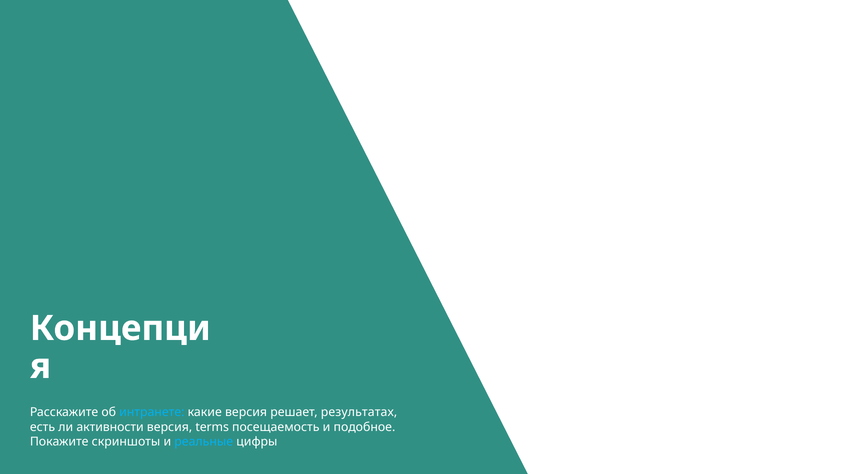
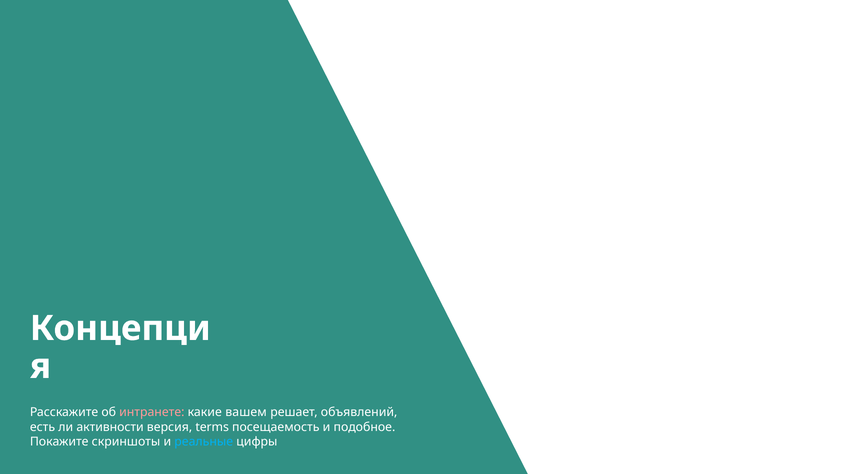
интранете colour: light blue -> pink
какие версия: версия -> вашем
результатах: результатах -> объявлений
